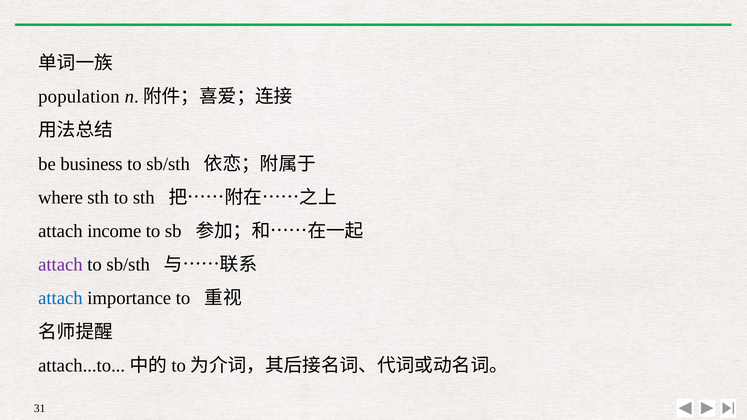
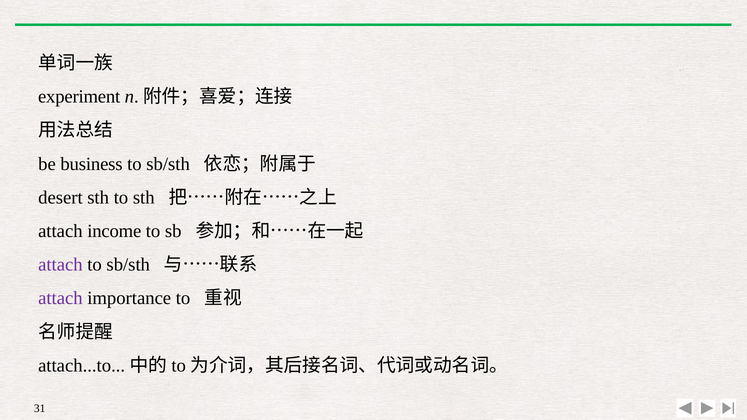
population: population -> experiment
where: where -> desert
attach at (60, 298) colour: blue -> purple
